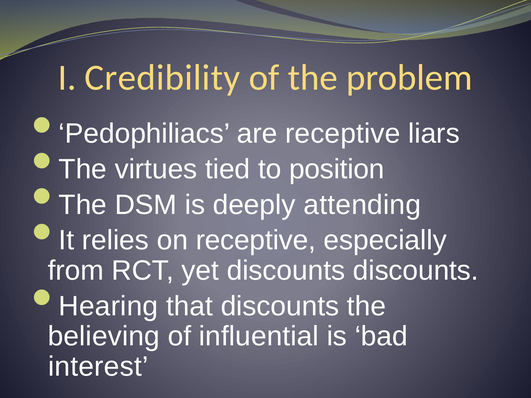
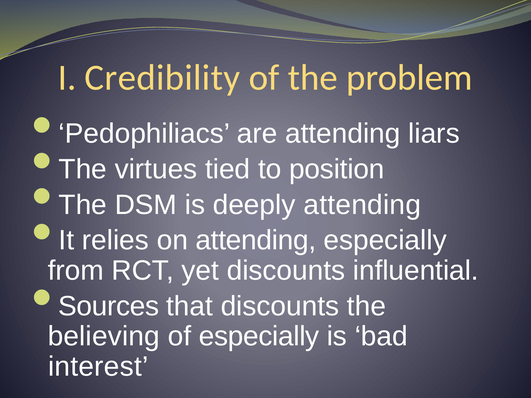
are receptive: receptive -> attending
on receptive: receptive -> attending
discounts discounts: discounts -> influential
Hearing: Hearing -> Sources
of influential: influential -> especially
